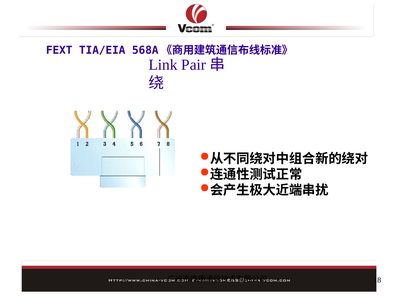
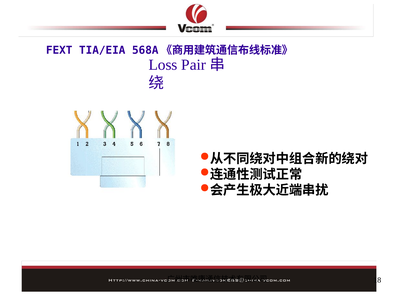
Link: Link -> Loss
